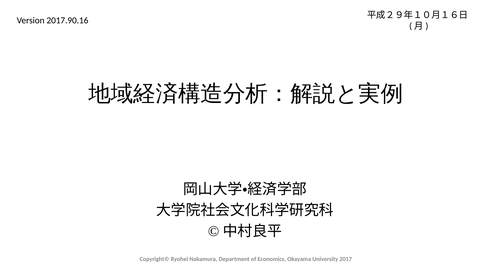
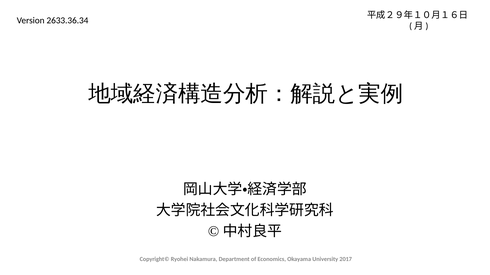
2017.90.16: 2017.90.16 -> 2633.36.34
